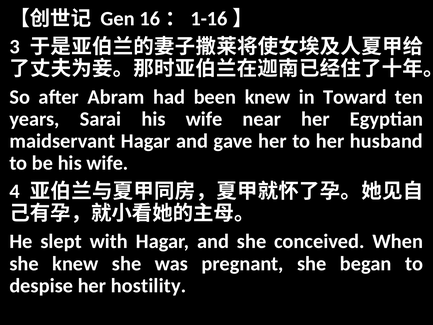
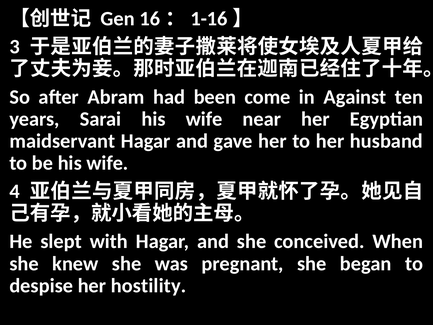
been knew: knew -> come
Toward: Toward -> Against
